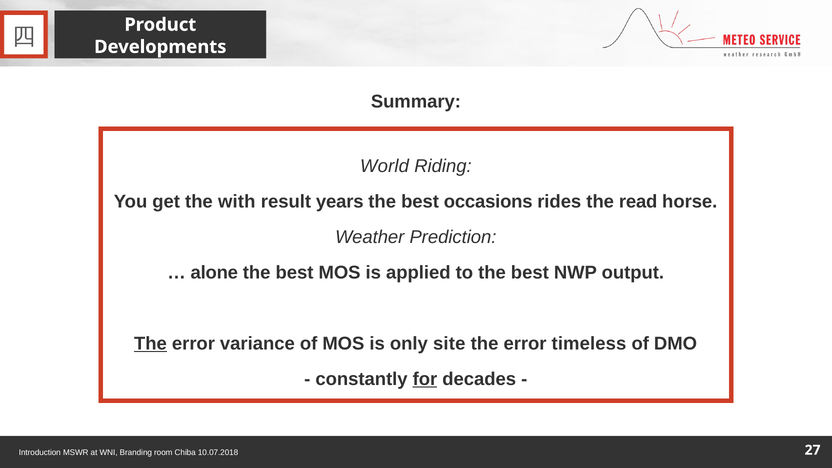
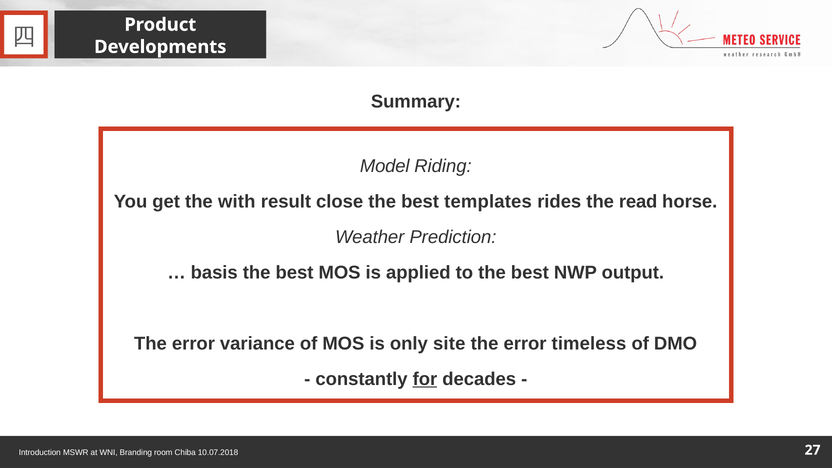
World: World -> Model
years: years -> close
occasions: occasions -> templates
alone: alone -> basis
The at (150, 344) underline: present -> none
